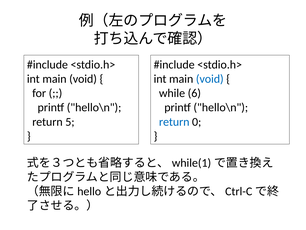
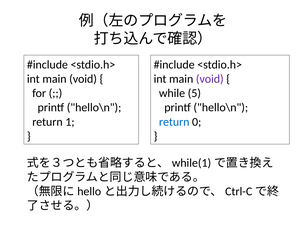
void at (210, 79) colour: blue -> purple
6: 6 -> 5
5: 5 -> 1
